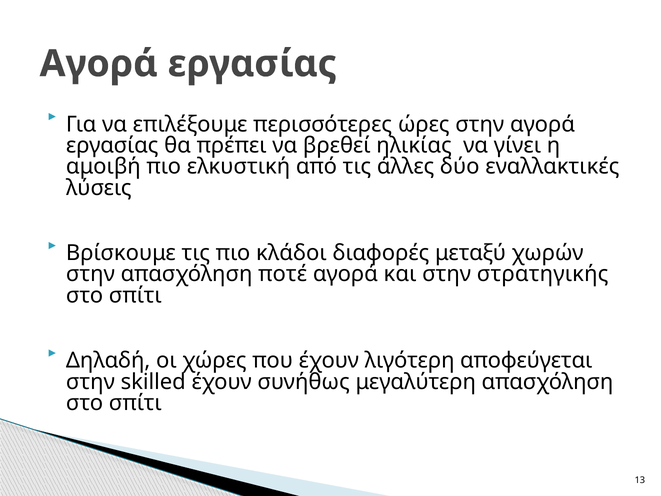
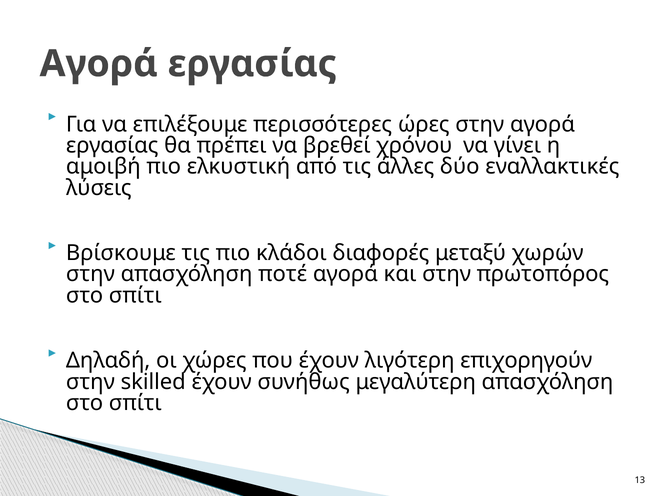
ηλικίας: ηλικίας -> χρόνου
στρατηγικής: στρατηγικής -> πρωτοπόρος
αποφεύγεται: αποφεύγεται -> επιχορηγούν
